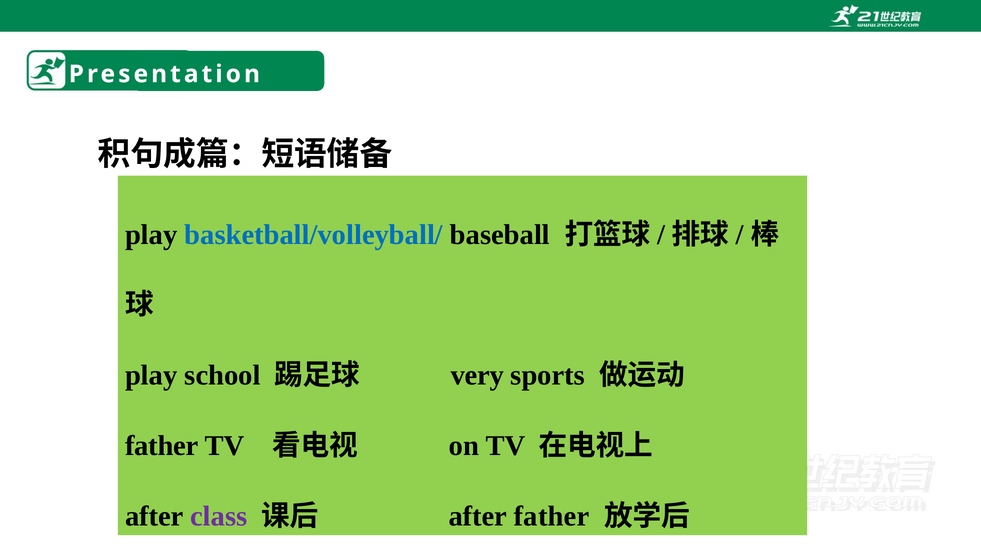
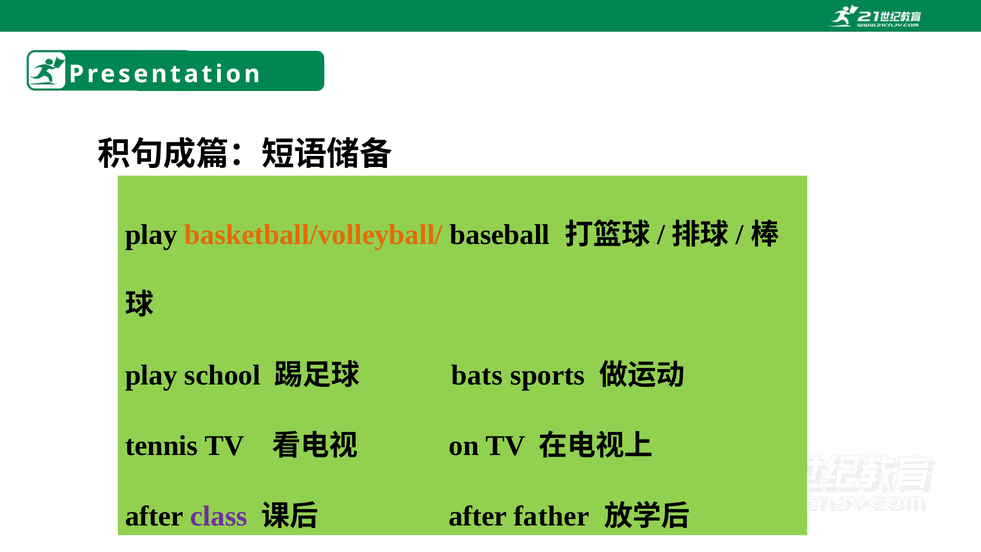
basketball/volleyball/ colour: blue -> orange
very: very -> bats
father at (162, 446): father -> tennis
